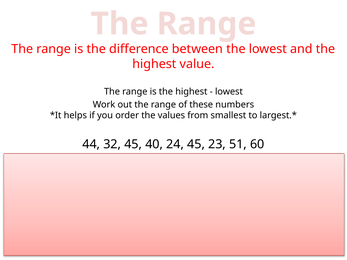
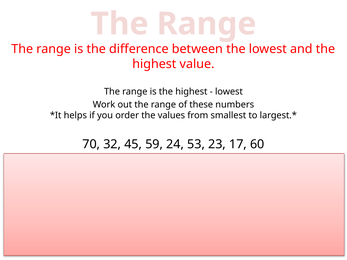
44: 44 -> 70
45 40: 40 -> 59
24 45: 45 -> 53
51: 51 -> 17
